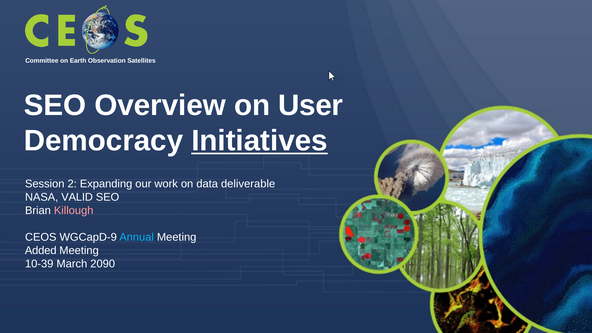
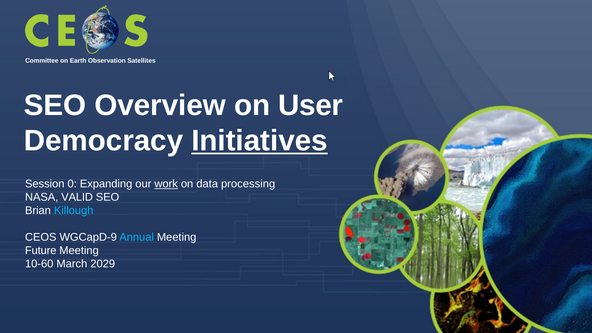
2: 2 -> 0
work underline: none -> present
deliverable: deliverable -> processing
Killough colour: pink -> light blue
Added: Added -> Future
10-39: 10-39 -> 10-60
2090: 2090 -> 2029
